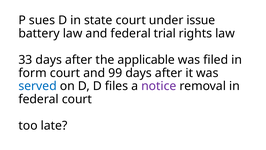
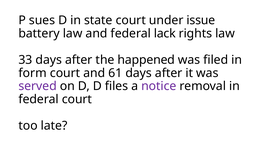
trial: trial -> lack
applicable: applicable -> happened
99: 99 -> 61
served colour: blue -> purple
